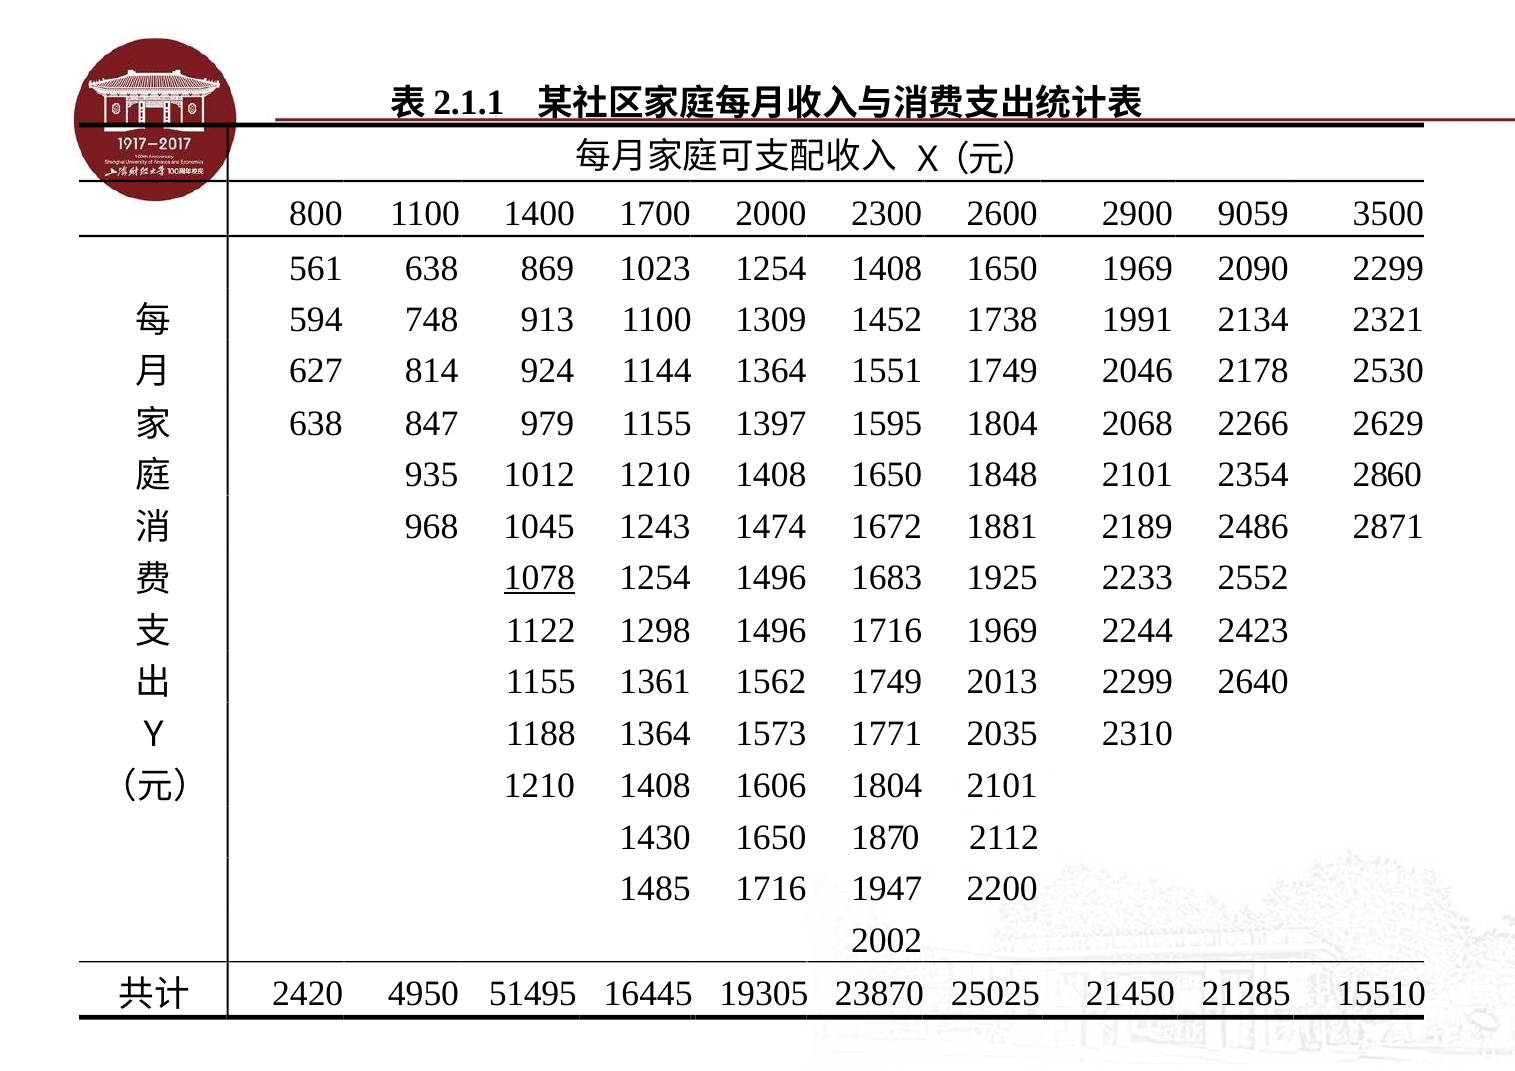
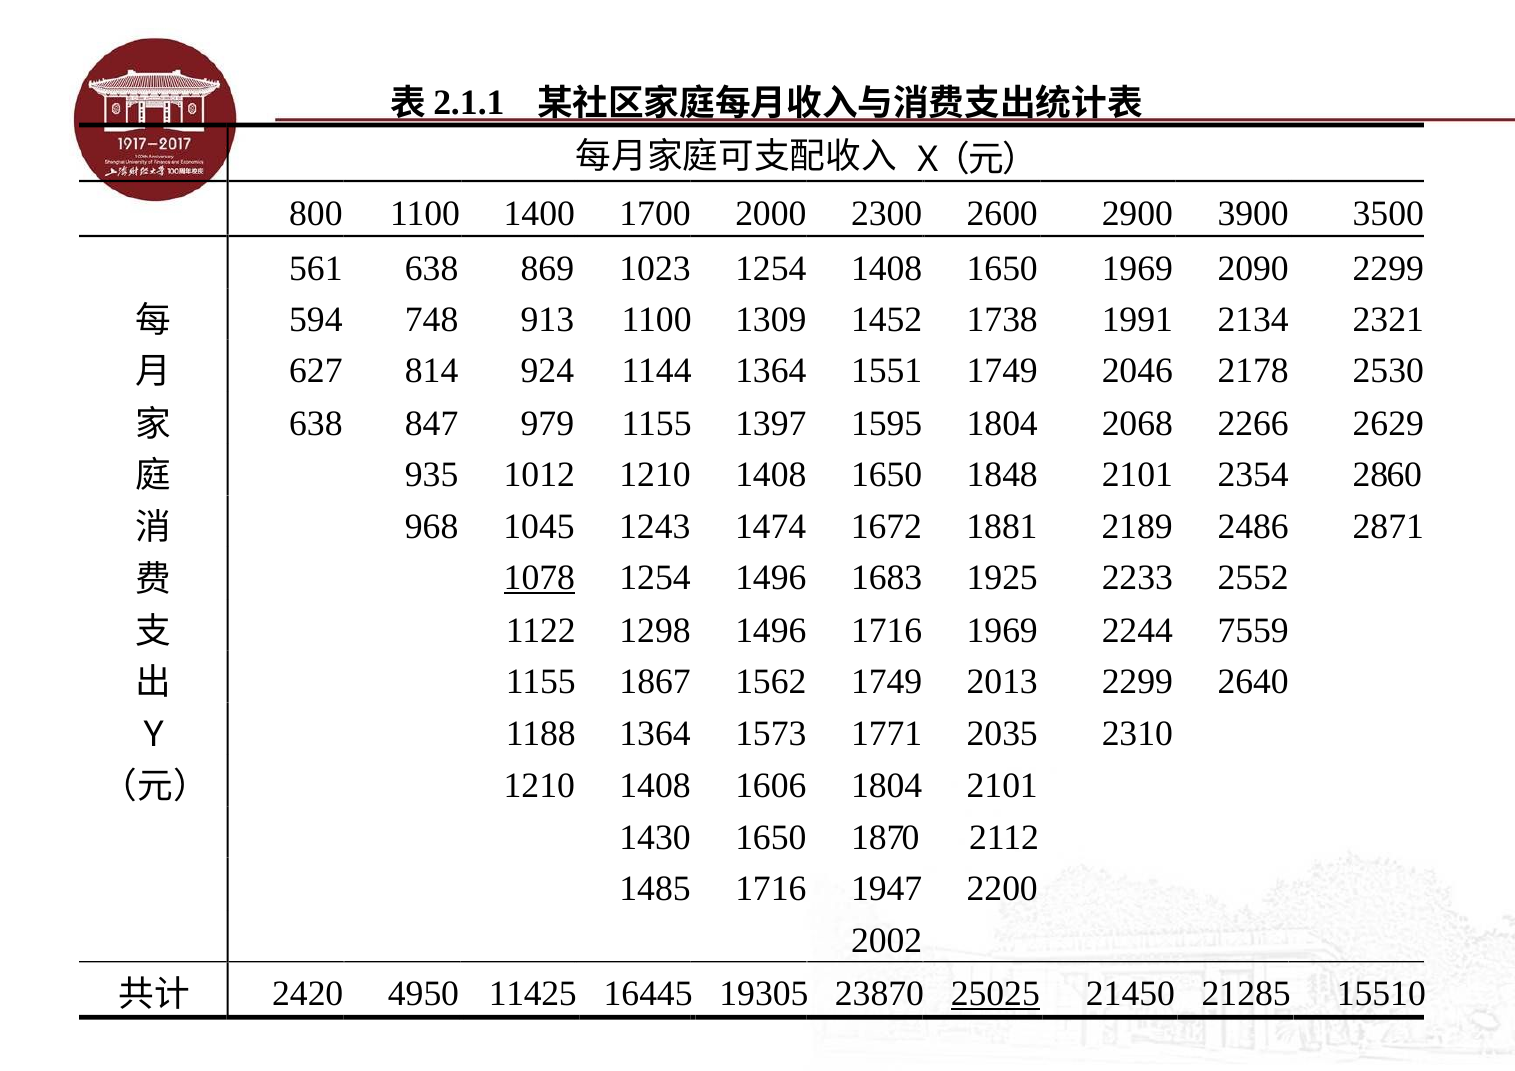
9059: 9059 -> 3900
2423: 2423 -> 7559
1361: 1361 -> 1867
51495: 51495 -> 11425
25025 underline: none -> present
